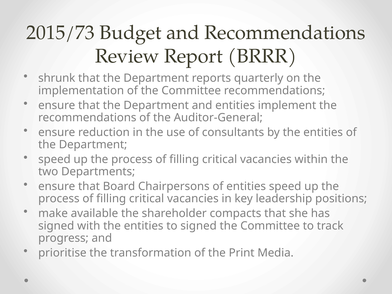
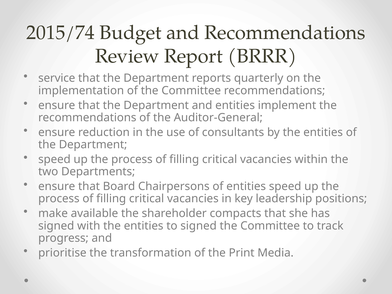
2015/73: 2015/73 -> 2015/74
shrunk: shrunk -> service
